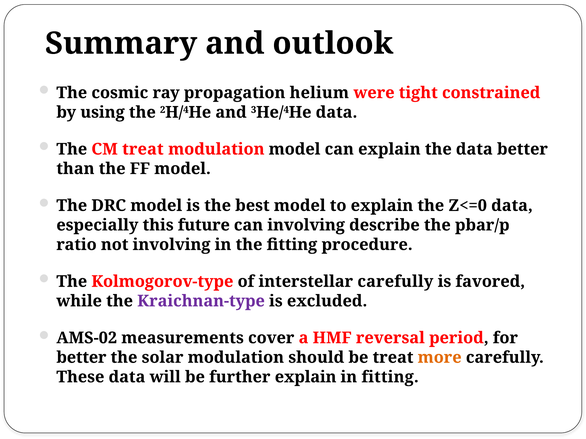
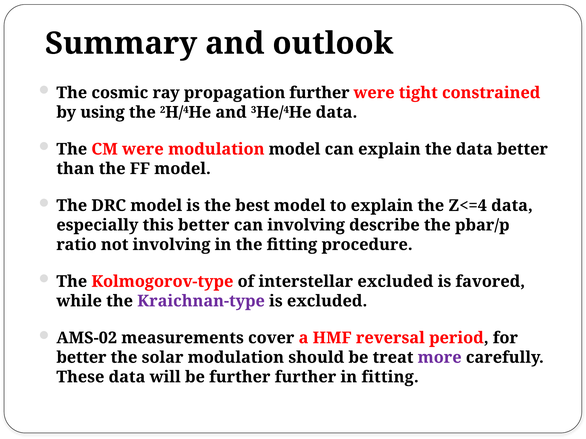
propagation helium: helium -> further
CM treat: treat -> were
Z<=0: Z<=0 -> Z<=4
this future: future -> better
interstellar carefully: carefully -> excluded
more colour: orange -> purple
further explain: explain -> further
